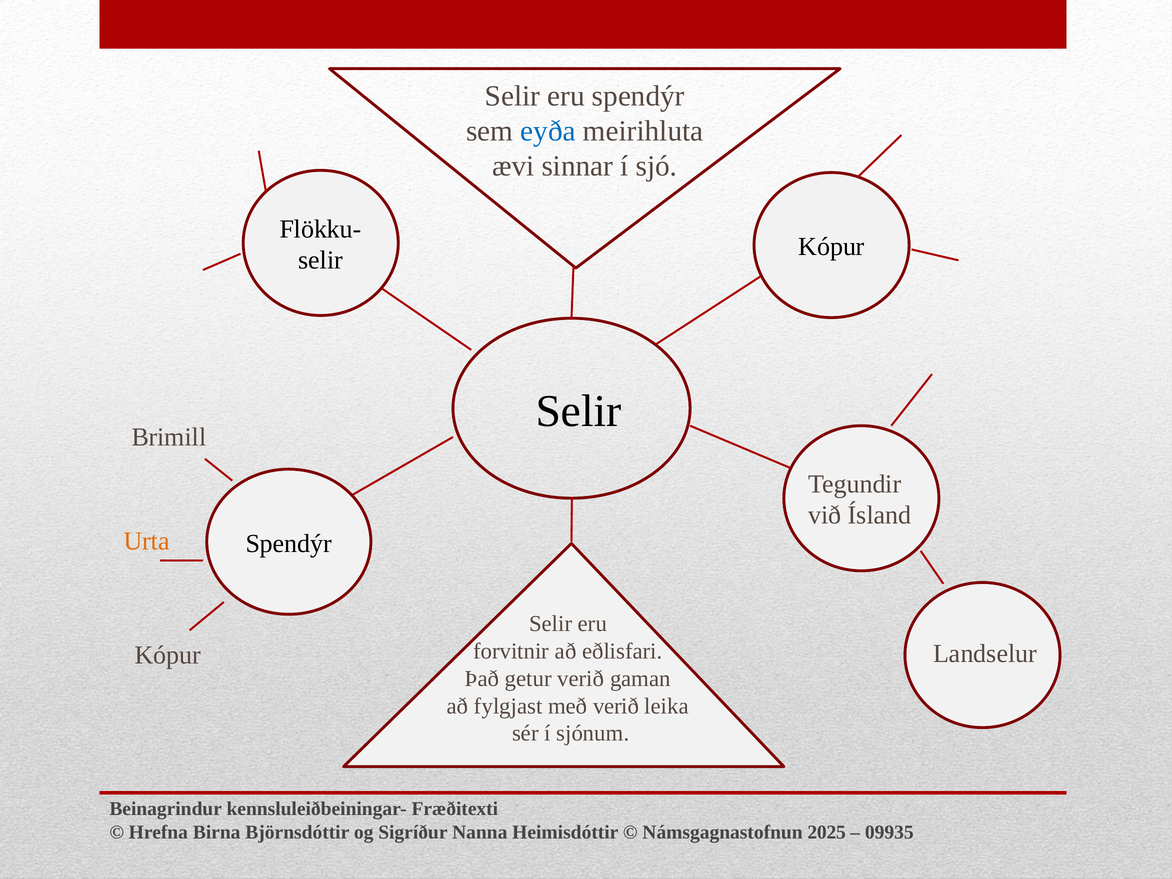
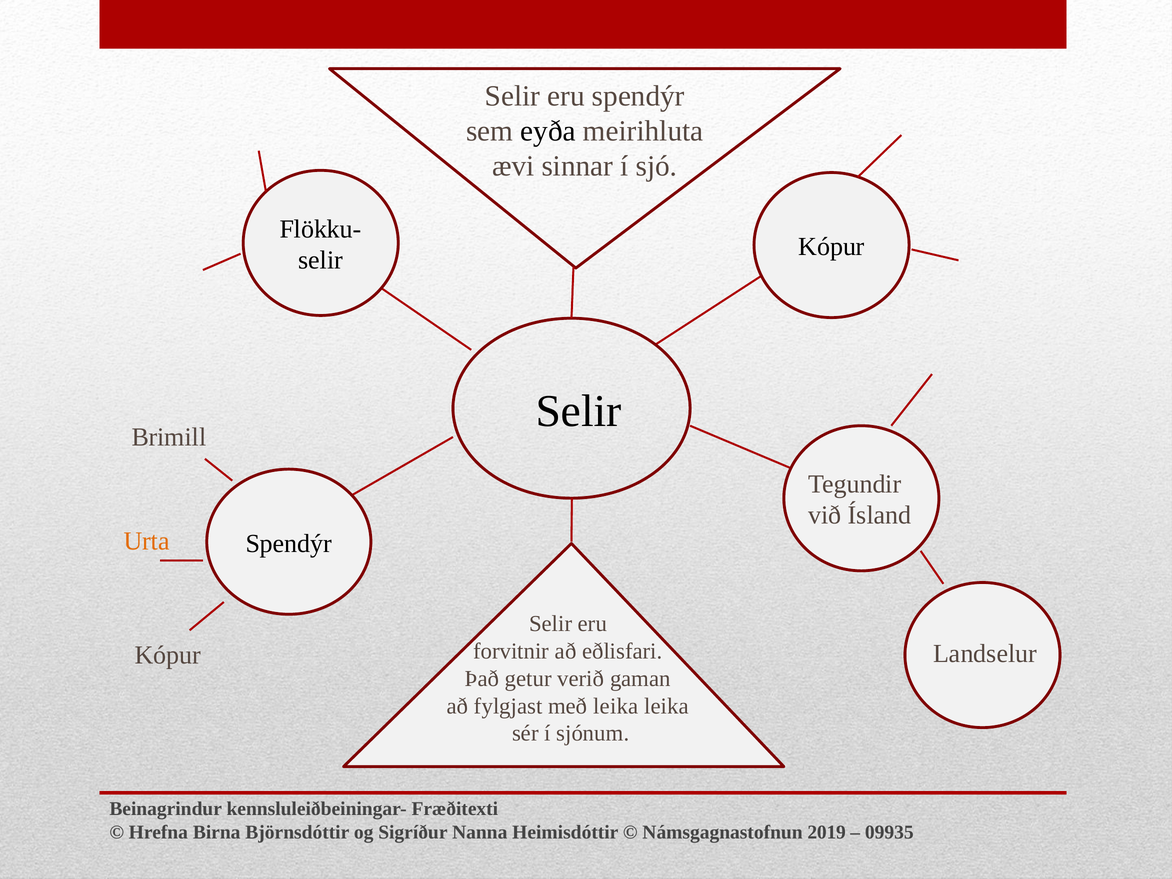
eyða colour: blue -> black
með verið: verið -> leika
2025: 2025 -> 2019
